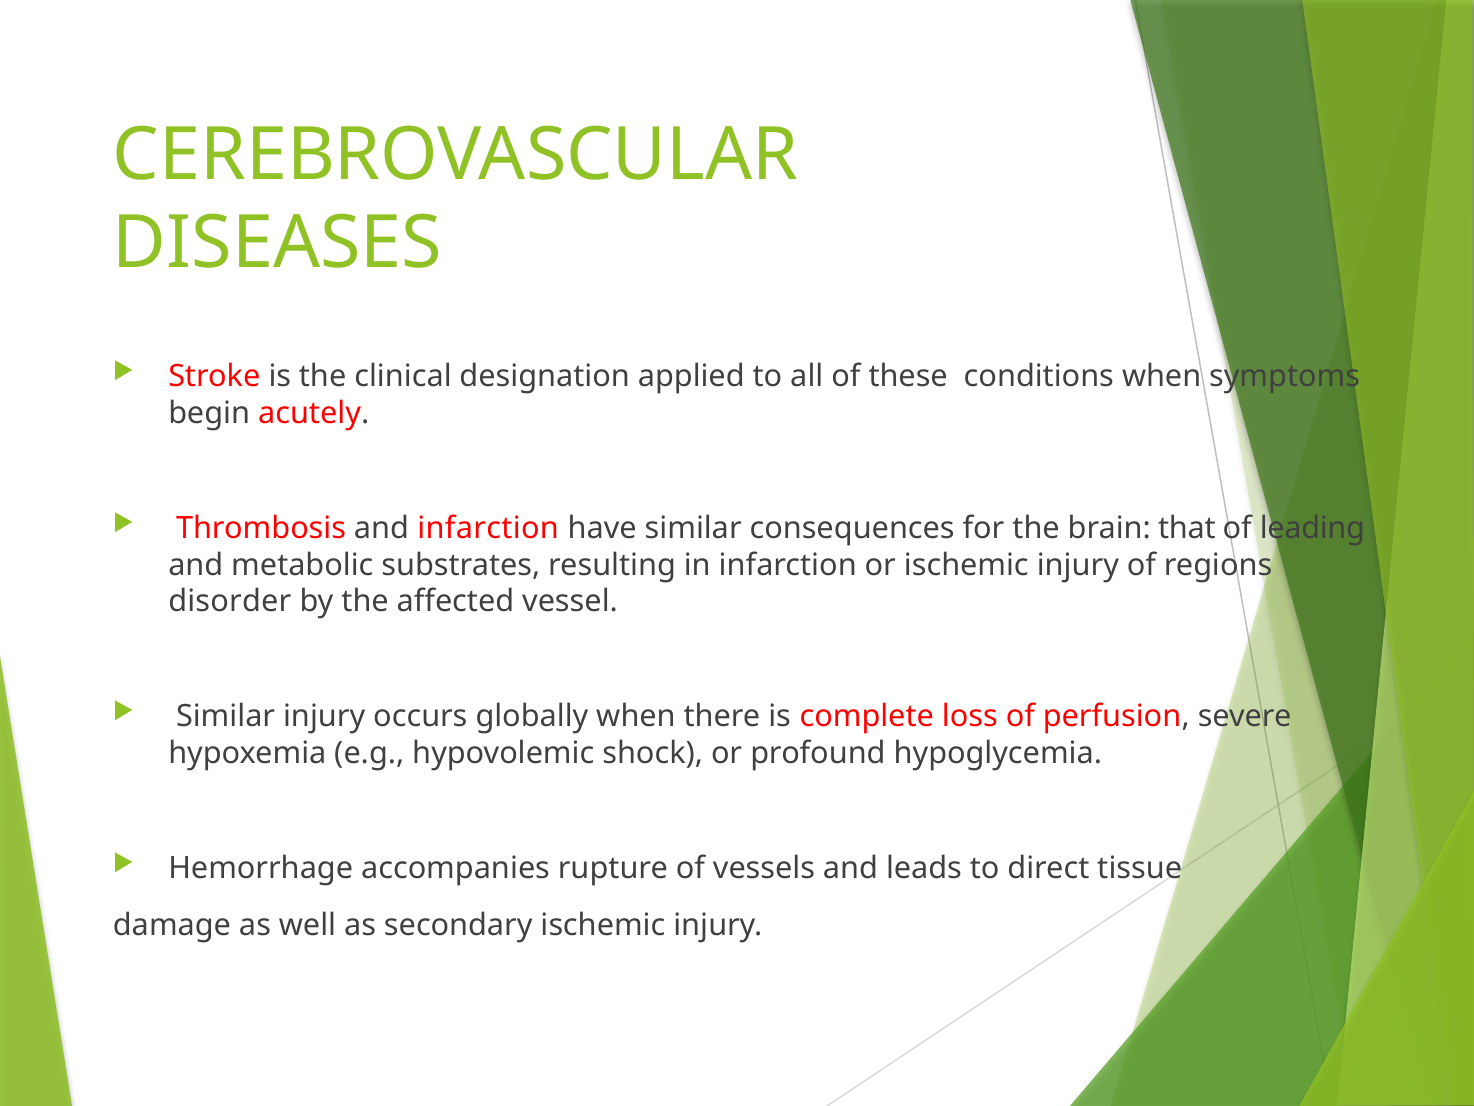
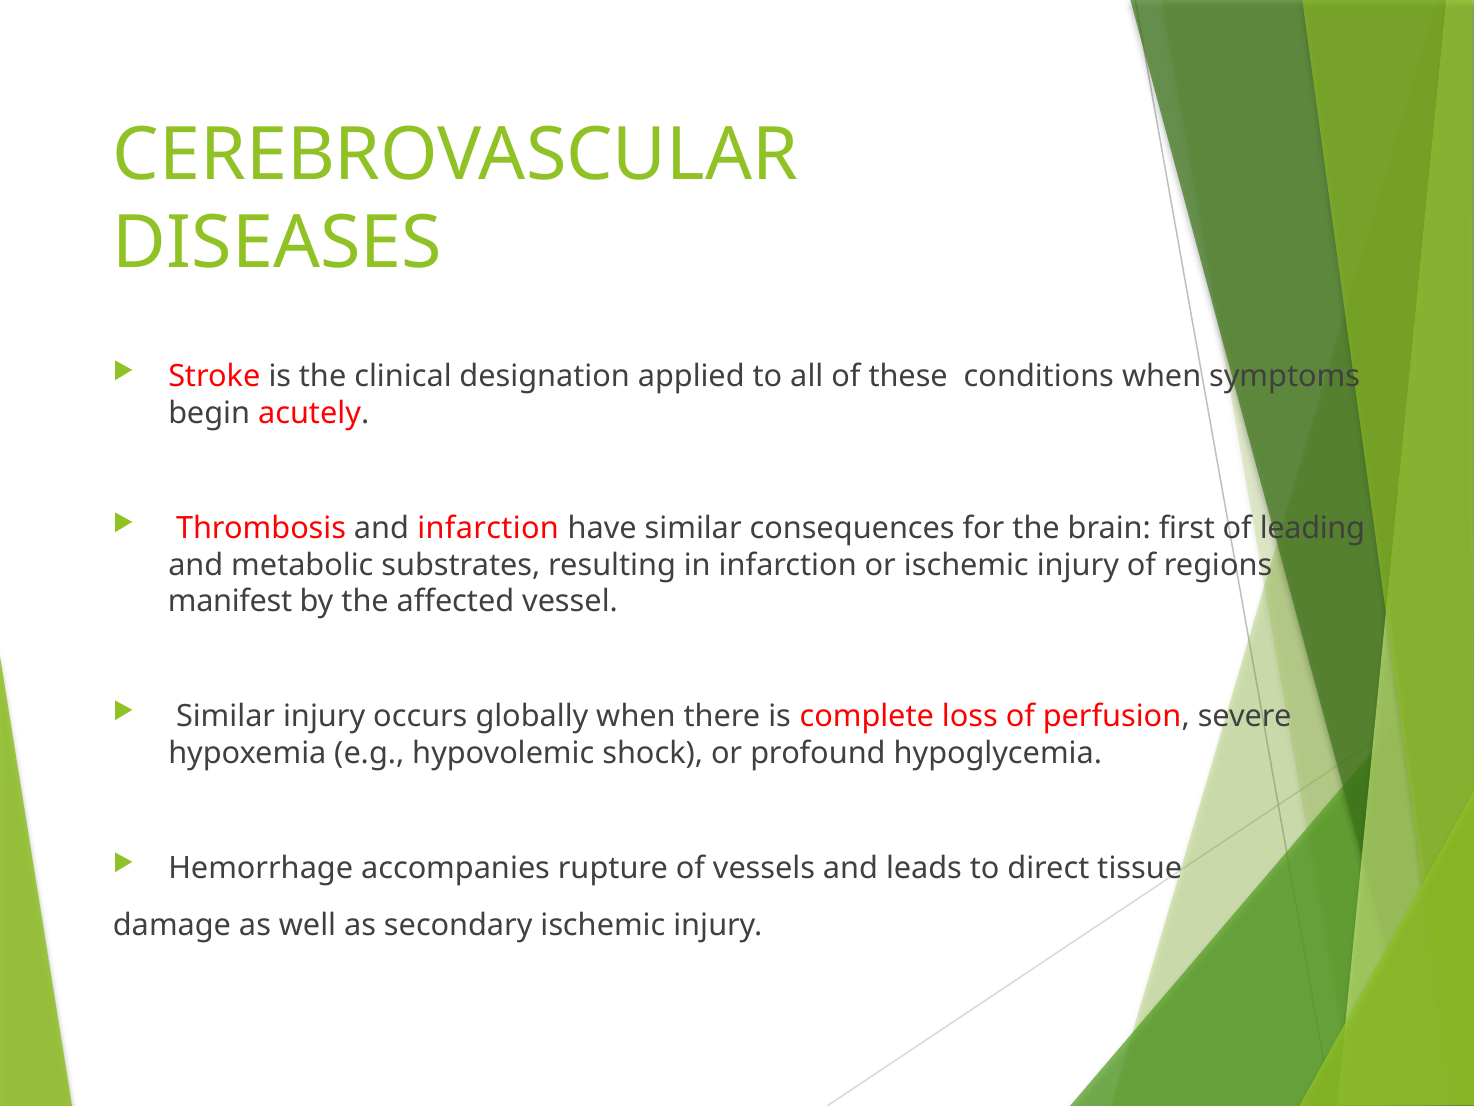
that: that -> first
disorder: disorder -> manifest
